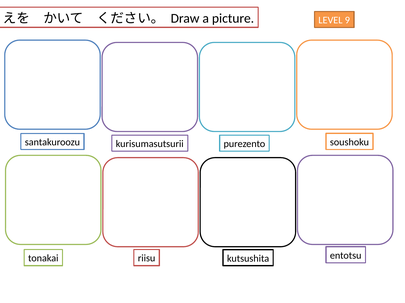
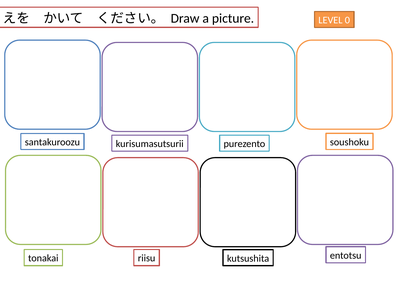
9: 9 -> 0
